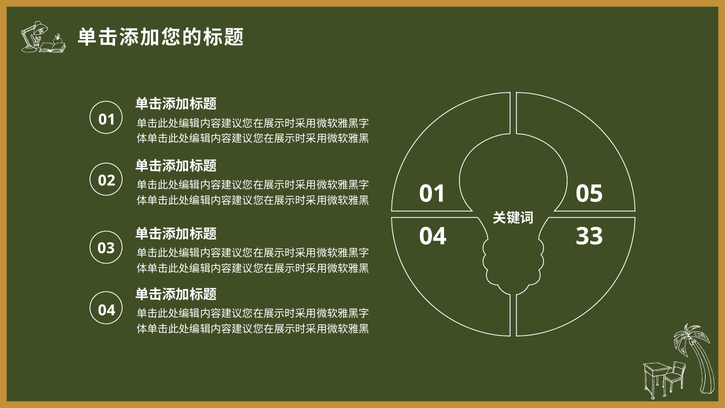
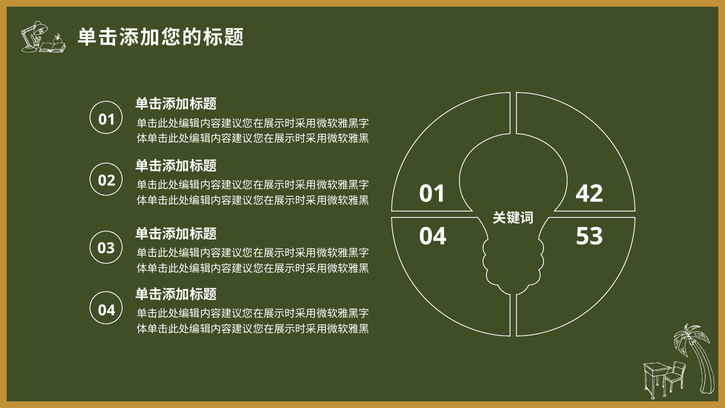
05: 05 -> 42
33: 33 -> 53
